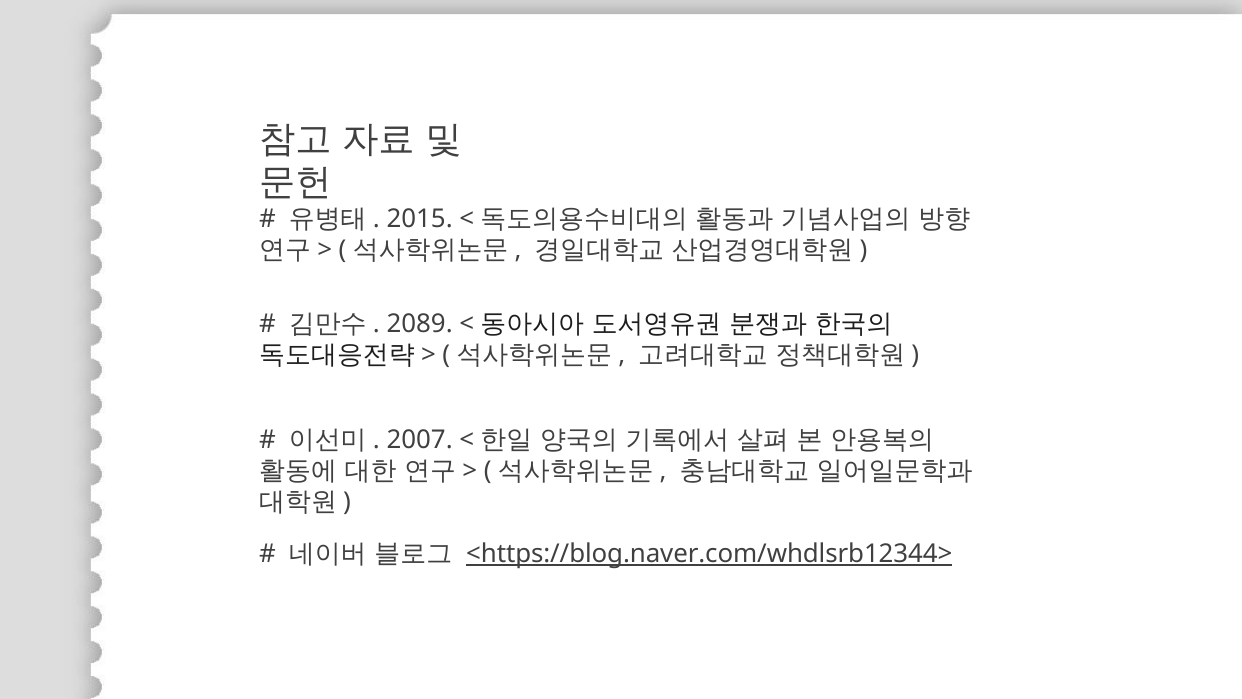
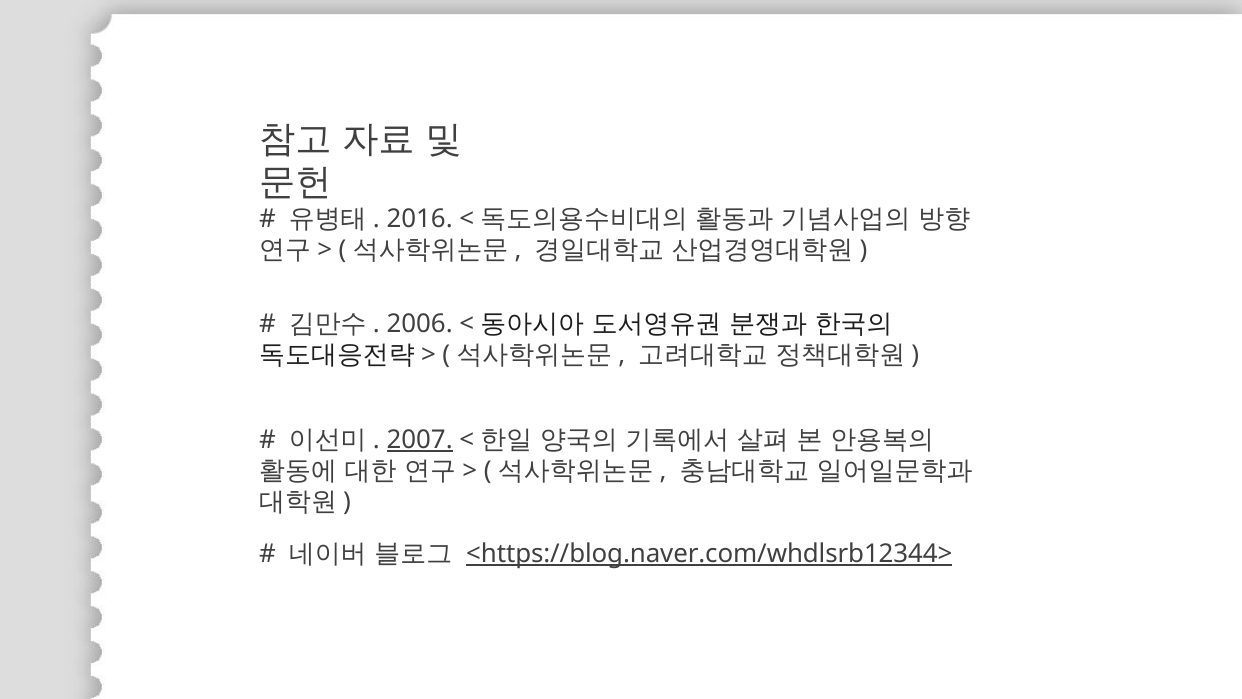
2015: 2015 -> 2016
2089: 2089 -> 2006
2007 underline: none -> present
